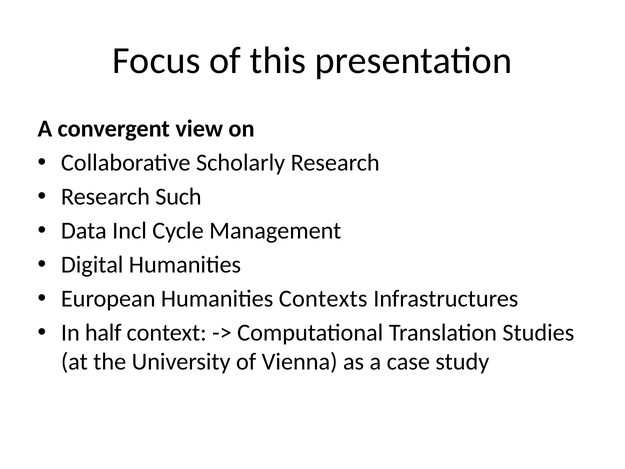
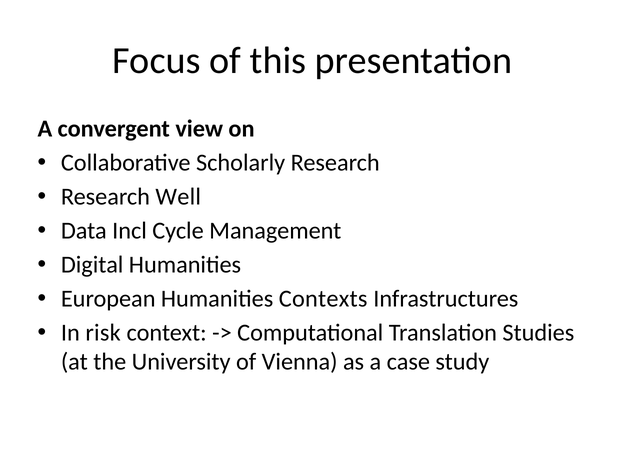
Such: Such -> Well
half: half -> risk
